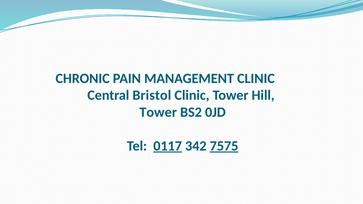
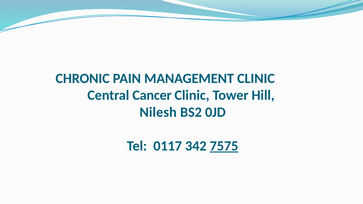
Bristol: Bristol -> Cancer
Tower at (158, 112): Tower -> Nilesh
0117 underline: present -> none
